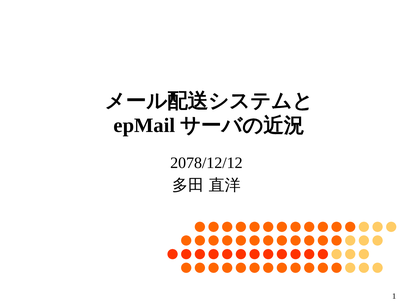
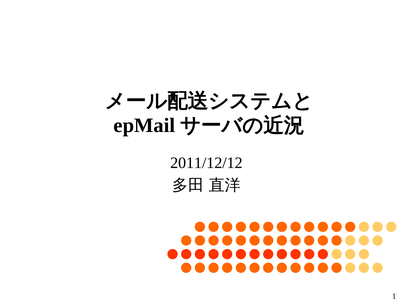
2078/12/12: 2078/12/12 -> 2011/12/12
